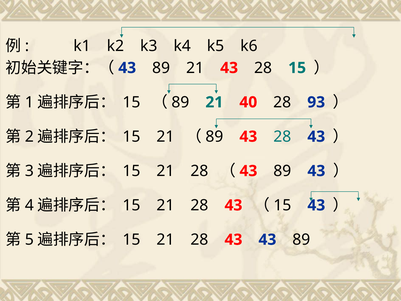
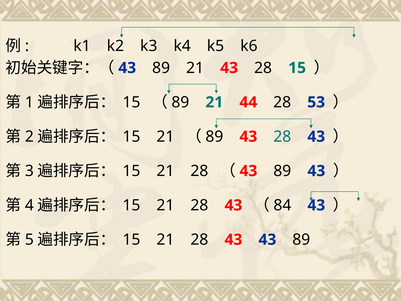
40: 40 -> 44
93: 93 -> 53
15 at (282, 205): 15 -> 84
